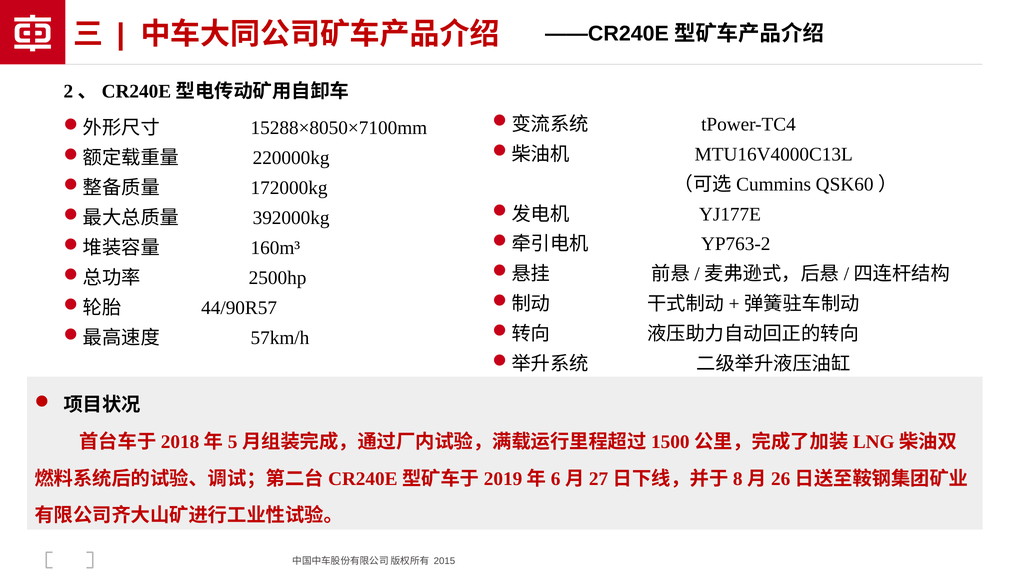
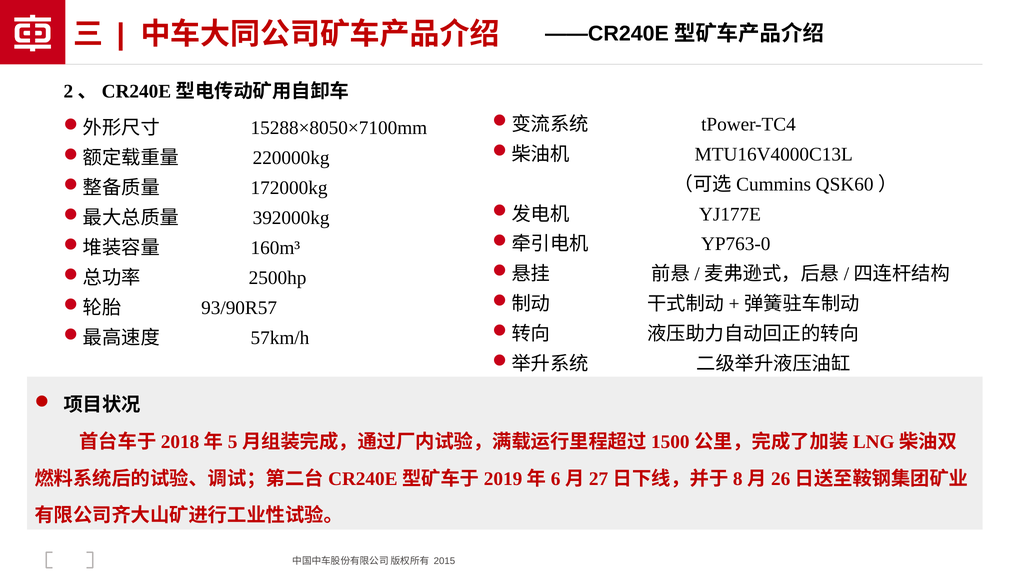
YP763-2: YP763-2 -> YP763-0
44/90R57: 44/90R57 -> 93/90R57
